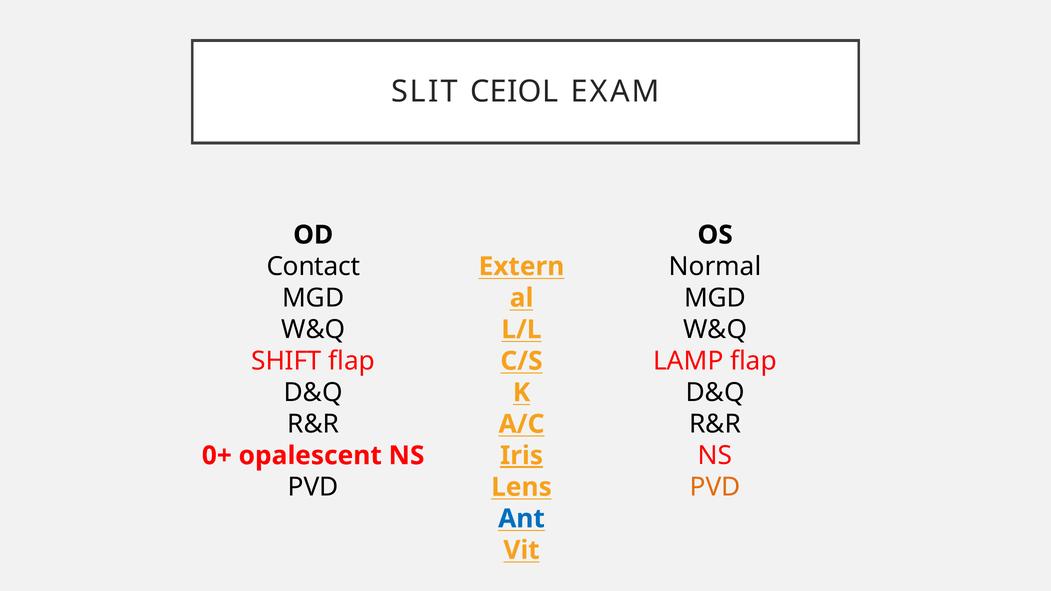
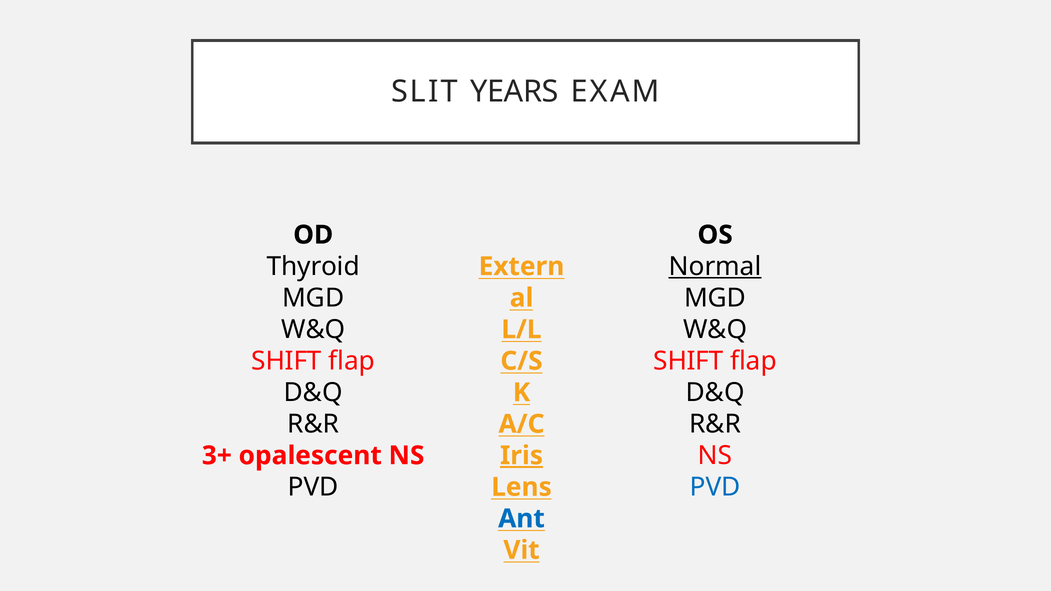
CEIOL: CEIOL -> YEARS
Contact: Contact -> Thyroid
Normal underline: none -> present
LAMP at (688, 361): LAMP -> SHIFT
0+: 0+ -> 3+
PVD at (715, 487) colour: orange -> blue
